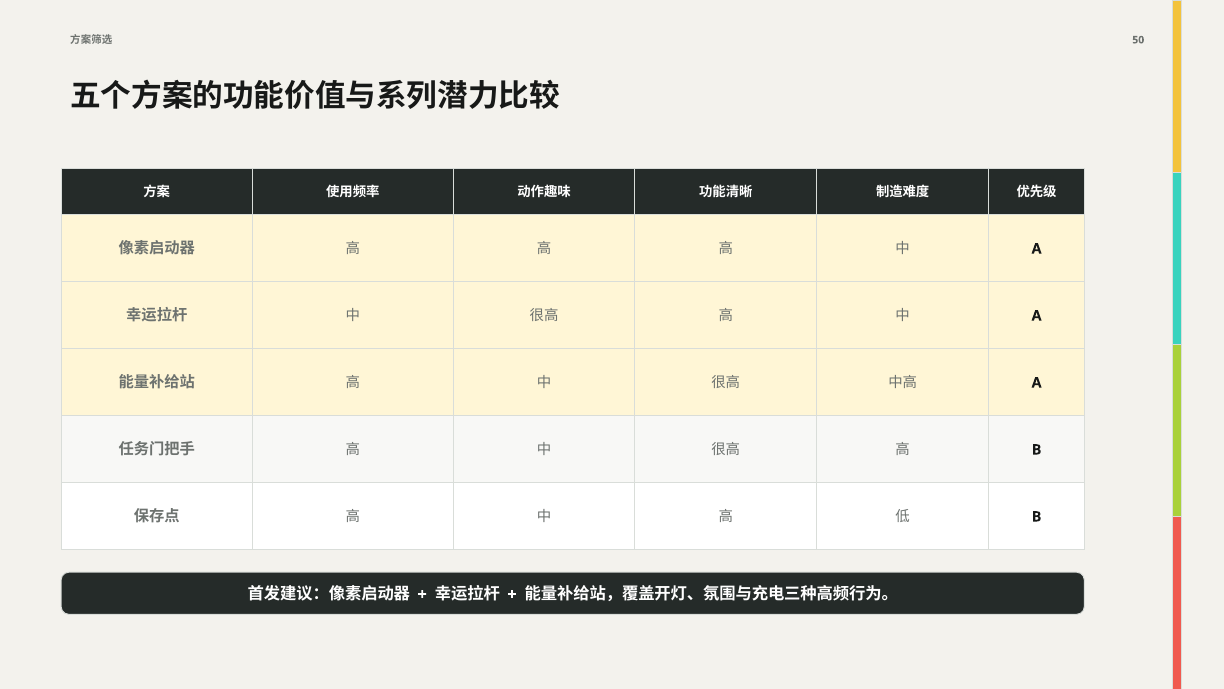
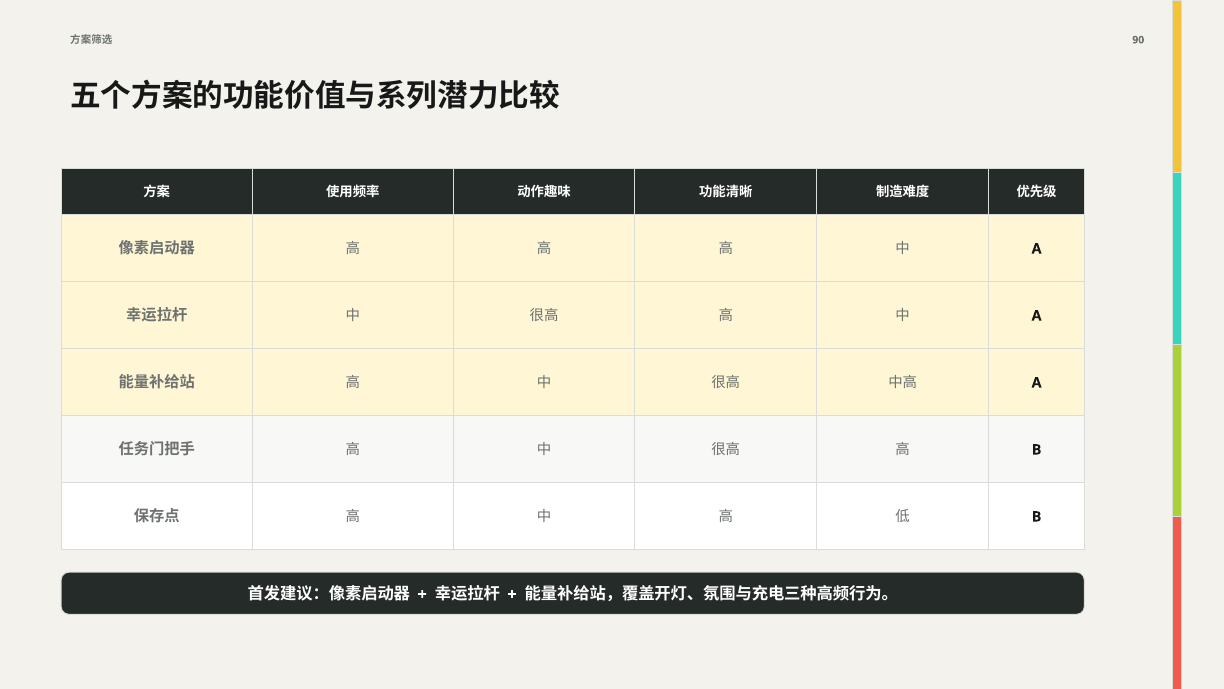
50: 50 -> 90
